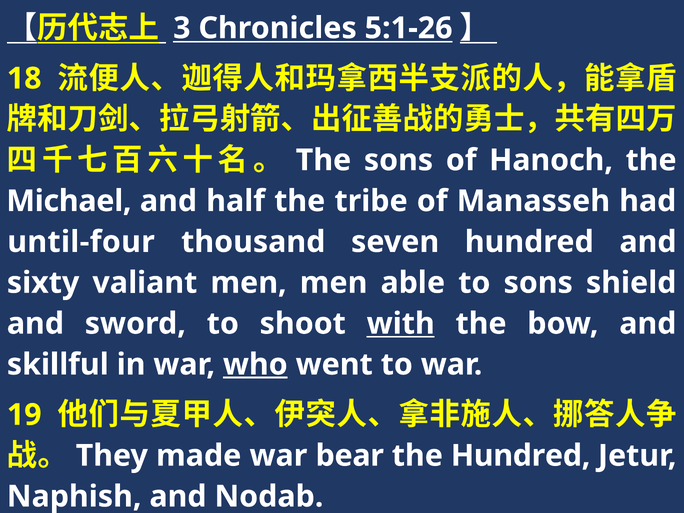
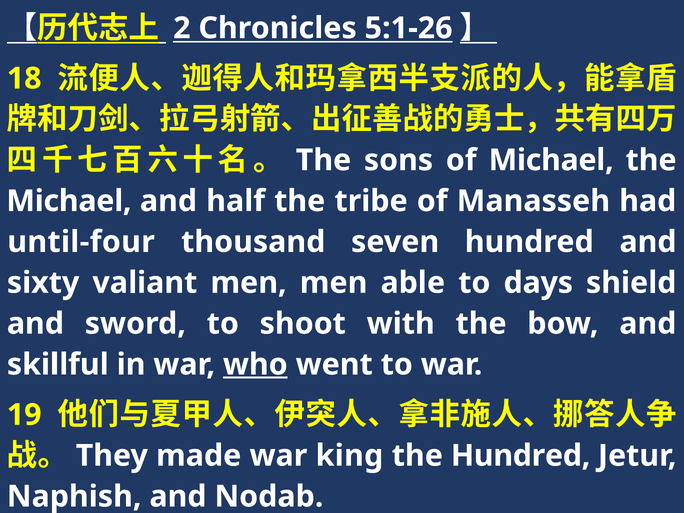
3: 3 -> 2
of Hanoch: Hanoch -> Michael
to sons: sons -> days
with underline: present -> none
bear: bear -> king
